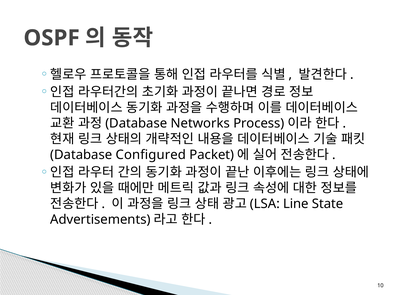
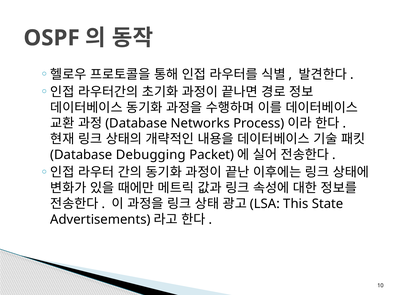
Configured: Configured -> Debugging
Line: Line -> This
